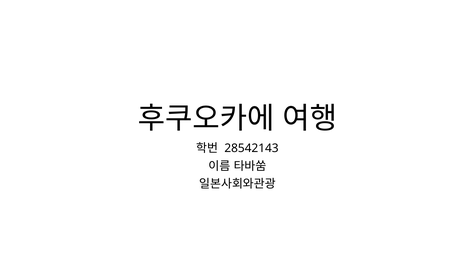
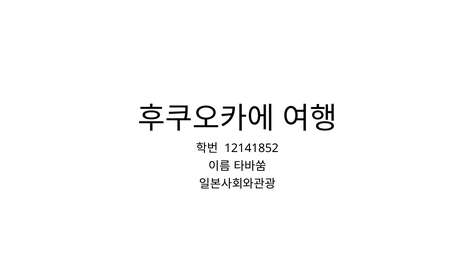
28542143: 28542143 -> 12141852
